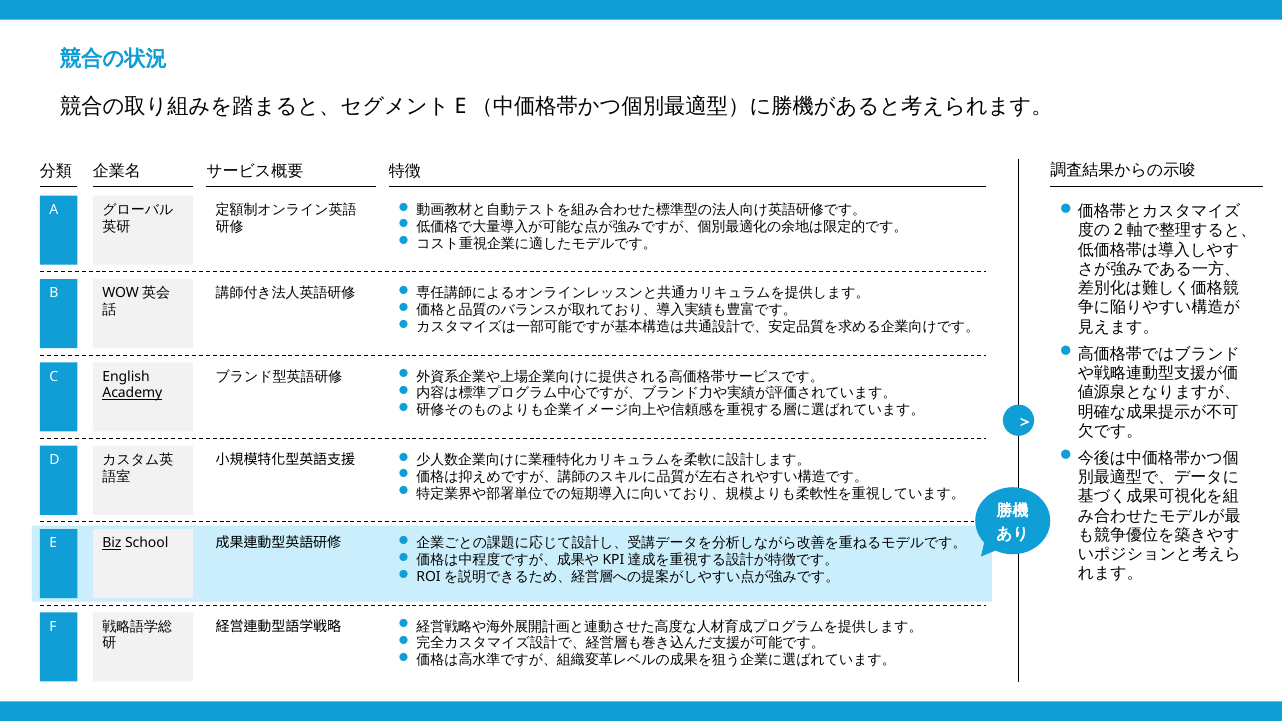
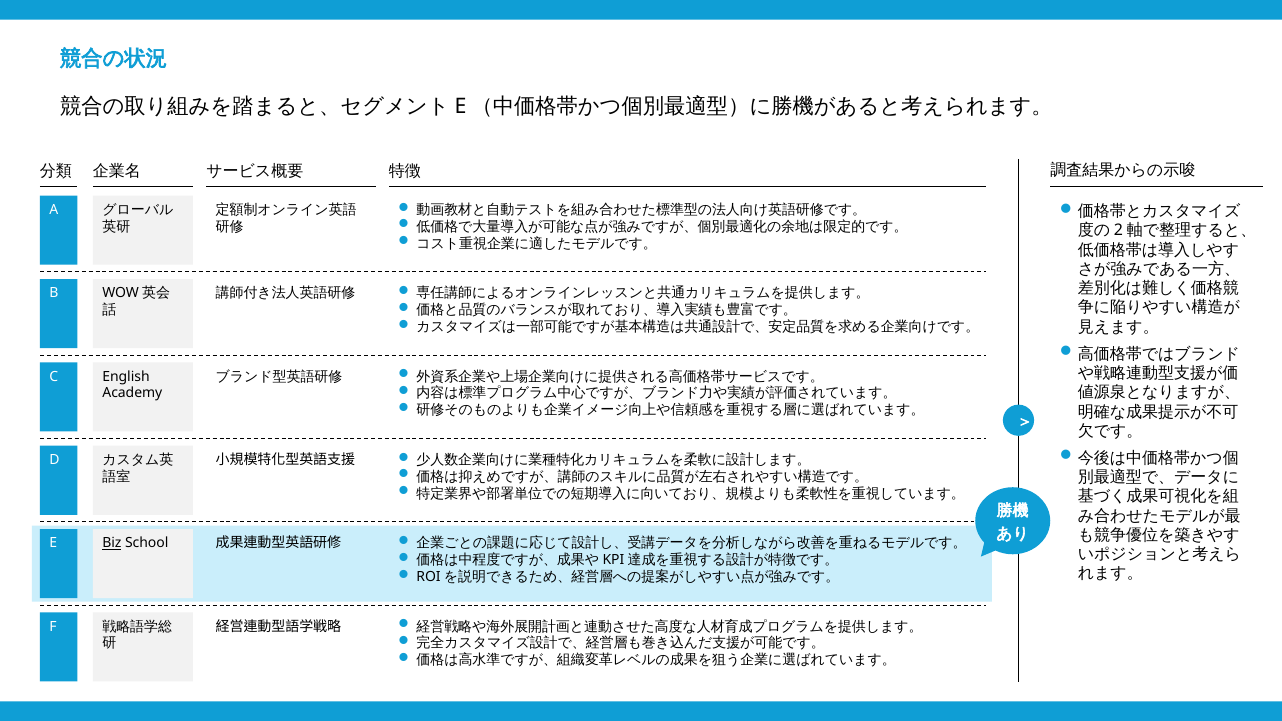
Academy underline: present -> none
